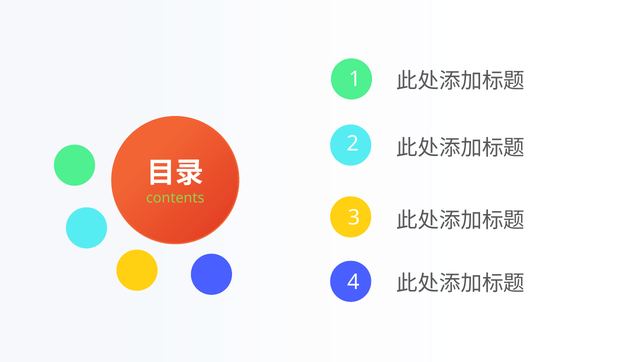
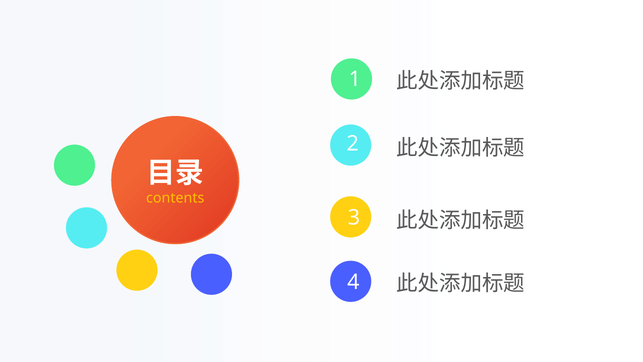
contents colour: light green -> yellow
